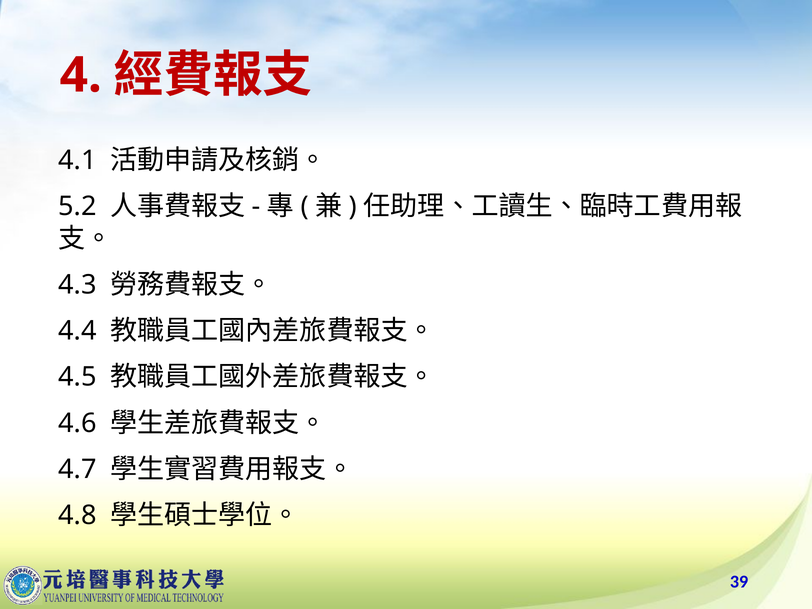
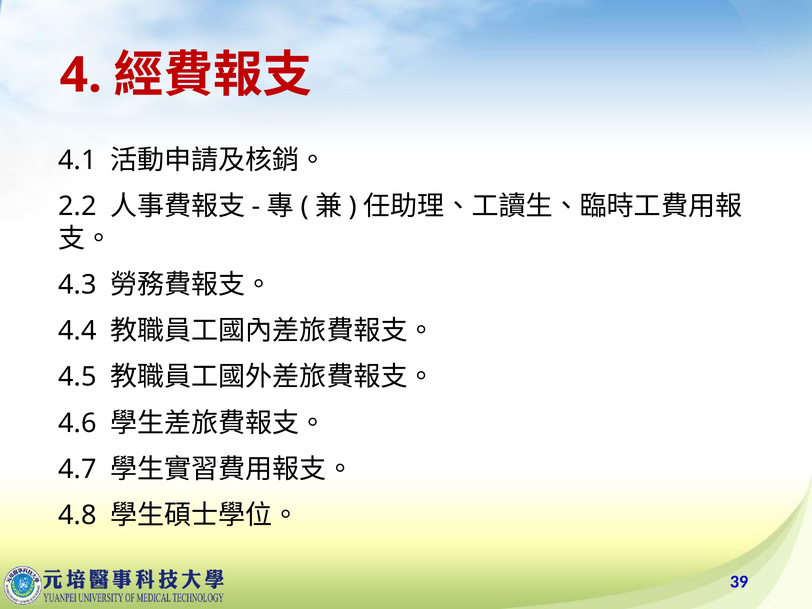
5.2: 5.2 -> 2.2
